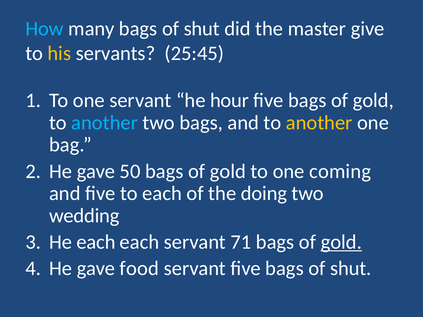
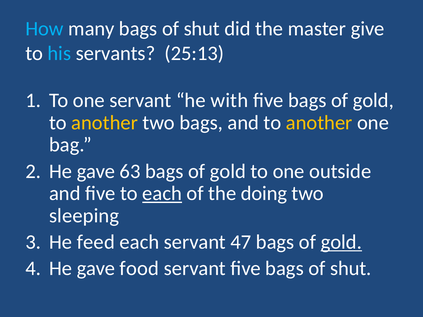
his colour: yellow -> light blue
25:45: 25:45 -> 25:13
hour: hour -> with
another at (105, 123) colour: light blue -> yellow
50: 50 -> 63
coming: coming -> outside
each at (162, 194) underline: none -> present
wedding: wedding -> sleeping
He each: each -> feed
71: 71 -> 47
